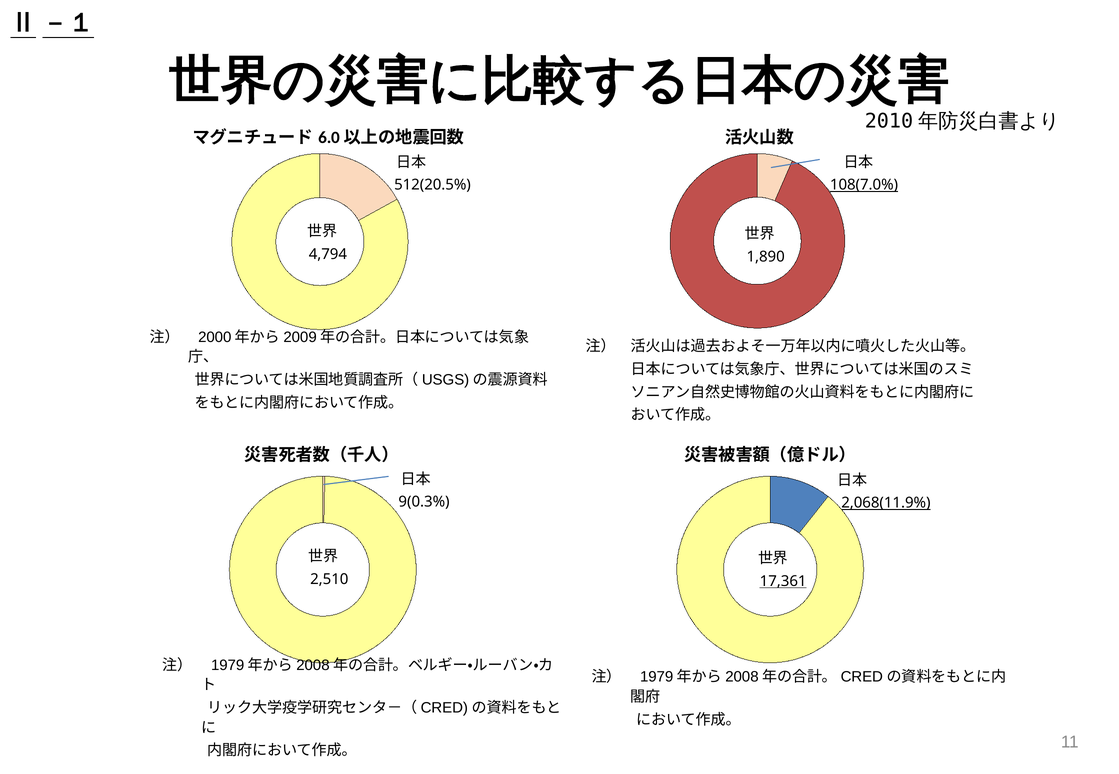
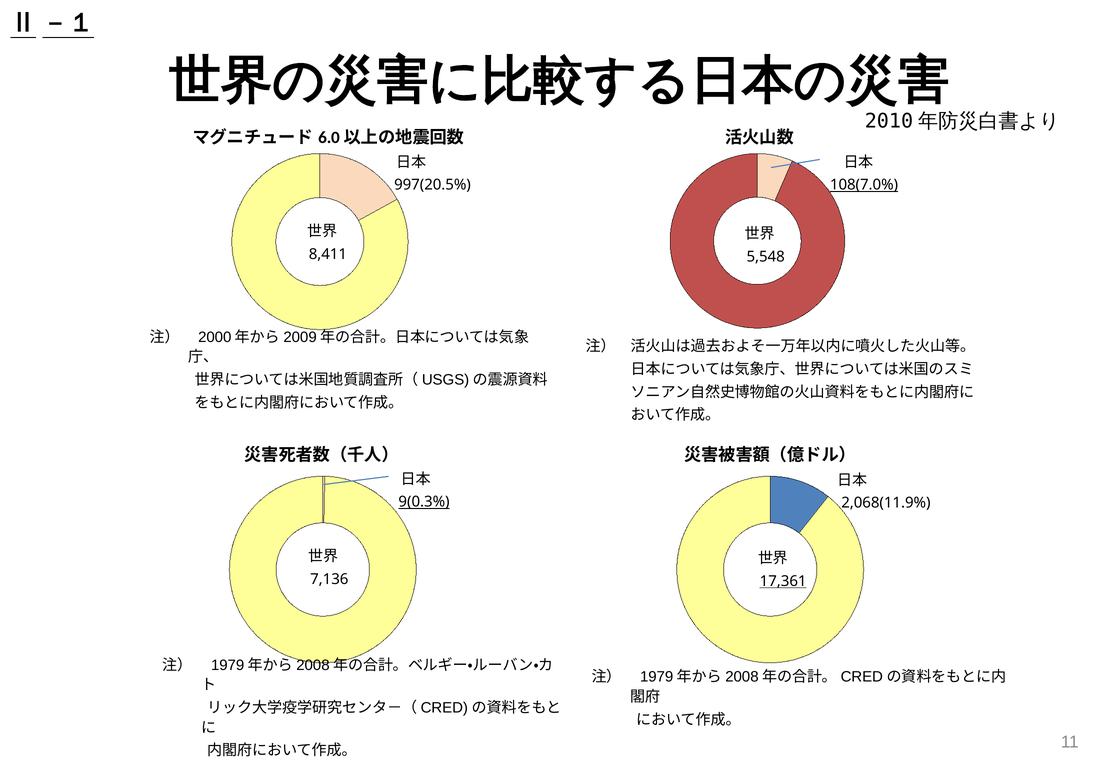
512(20.5%: 512(20.5% -> 997(20.5%
4,794: 4,794 -> 8,411
1,890: 1,890 -> 5,548
9(0.3% underline: none -> present
2,068(11.9% underline: present -> none
2,510: 2,510 -> 7,136
